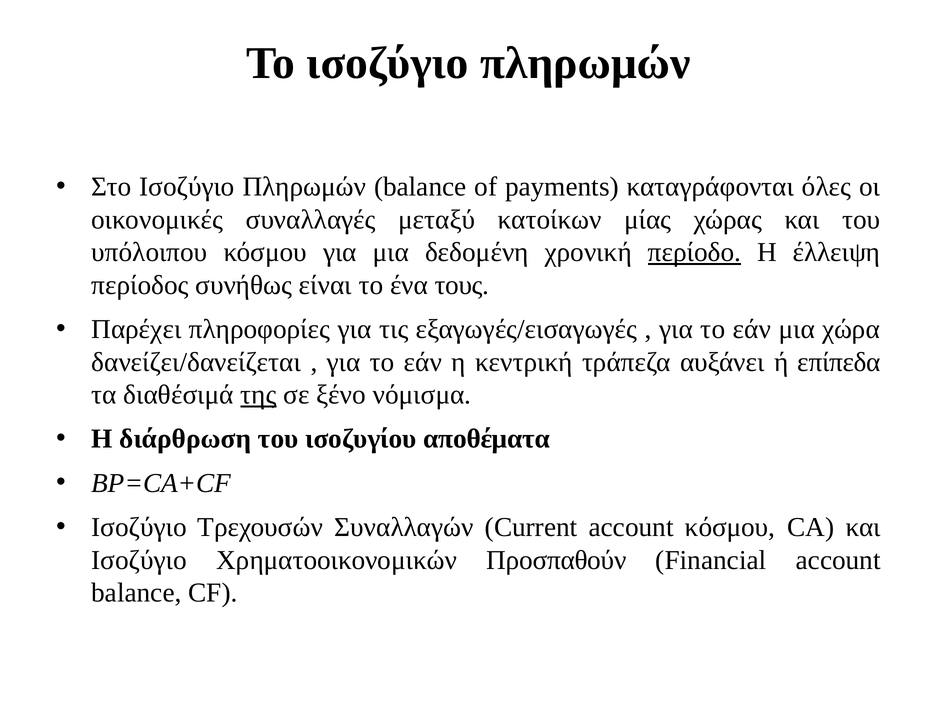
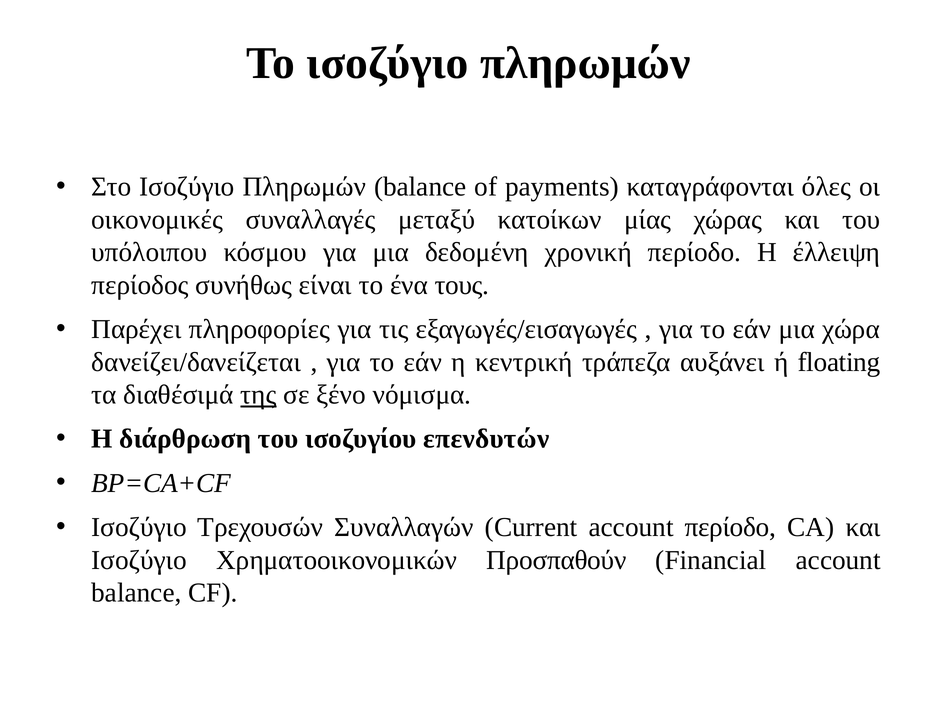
περίοδο at (695, 253) underline: present -> none
επίπεδα: επίπεδα -> floating
αποθέματα: αποθέματα -> επενδυτών
account κόσμου: κόσμου -> περίοδο
